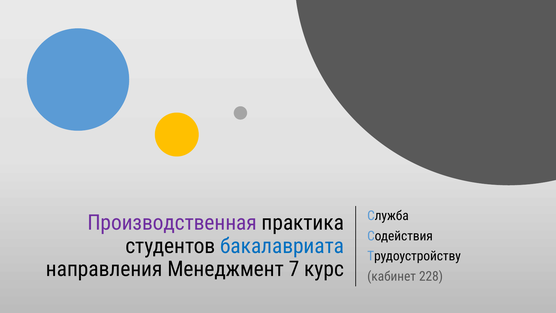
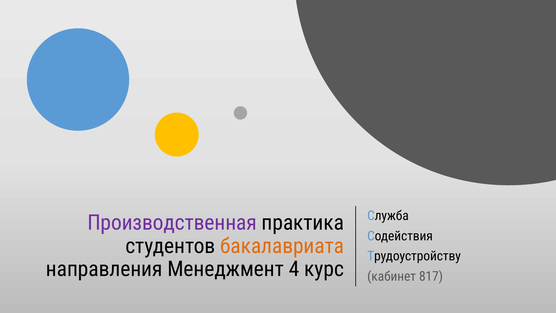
бакалавриата colour: blue -> orange
7: 7 -> 4
228: 228 -> 817
